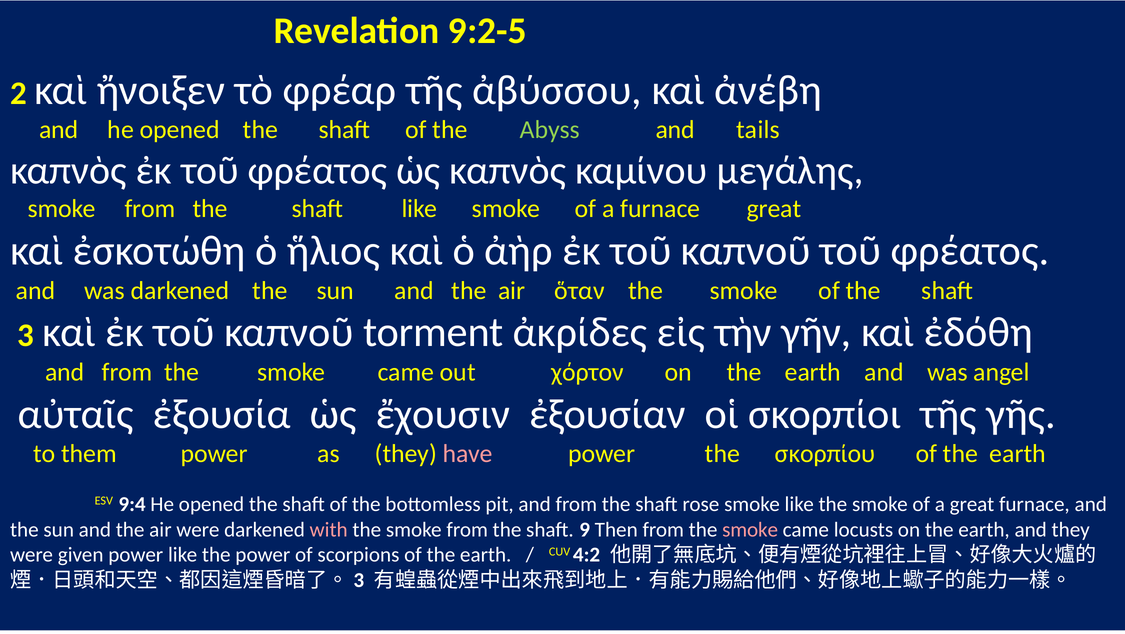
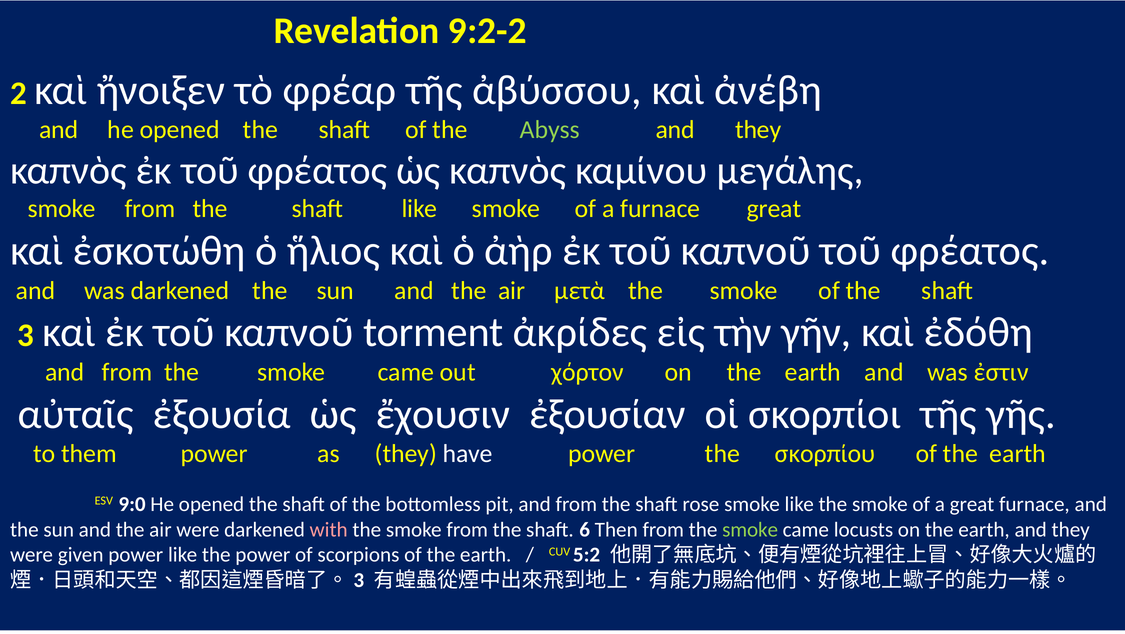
9:2-5: 9:2-5 -> 9:2-2
tails at (758, 130): tails -> they
ὅταν: ὅταν -> μετὰ
angel: angel -> ἐστιν
have colour: pink -> white
9:4: 9:4 -> 9:0
9: 9 -> 6
smoke at (750, 530) colour: pink -> light green
4:2: 4:2 -> 5:2
